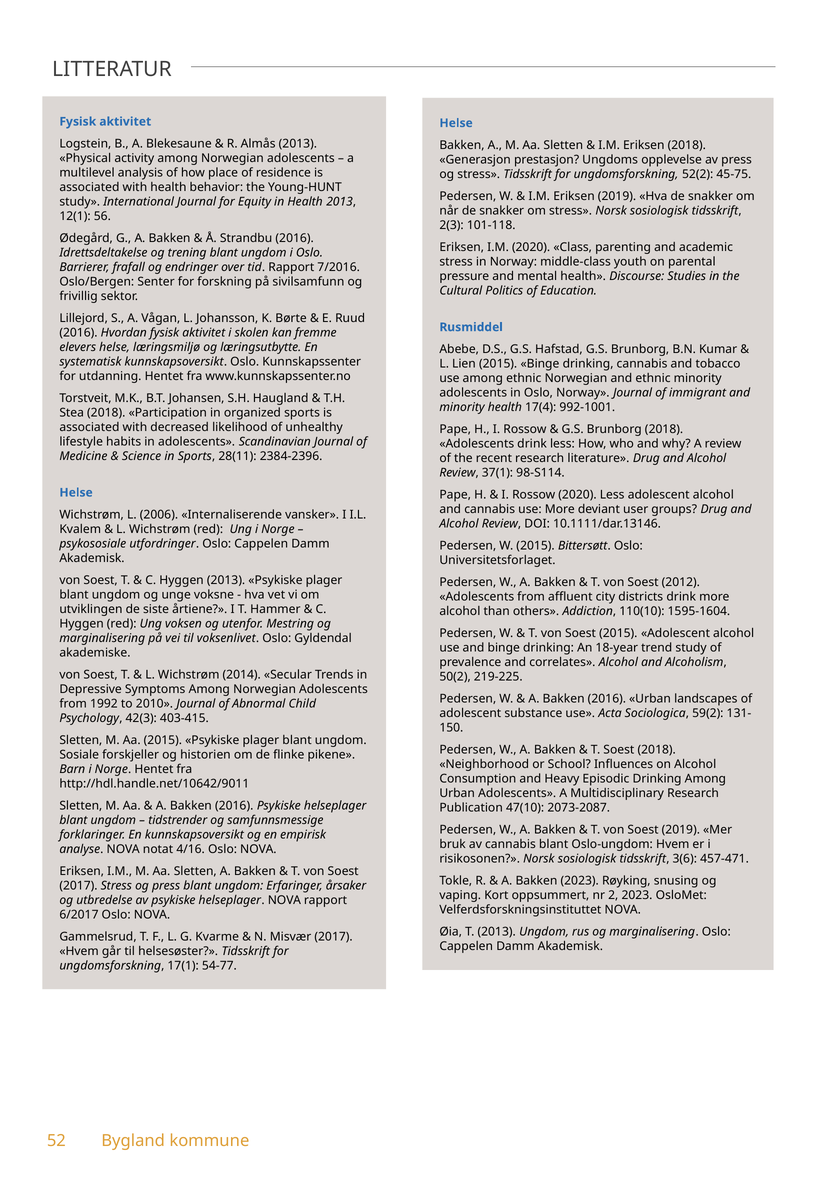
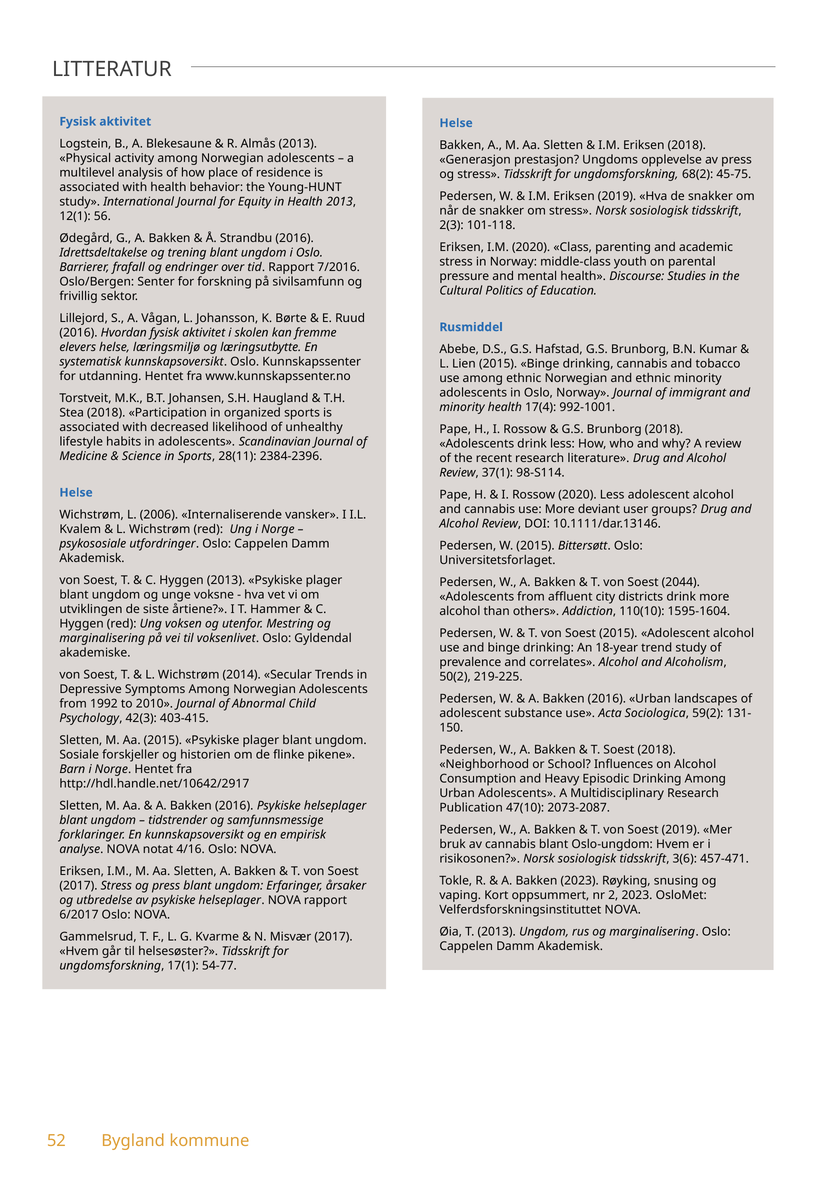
52(2: 52(2 -> 68(2
2012: 2012 -> 2044
http://hdl.handle.net/10642/9011: http://hdl.handle.net/10642/9011 -> http://hdl.handle.net/10642/2917
